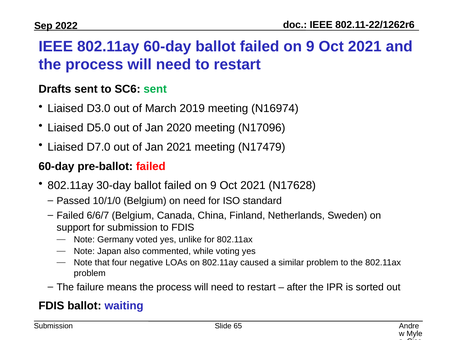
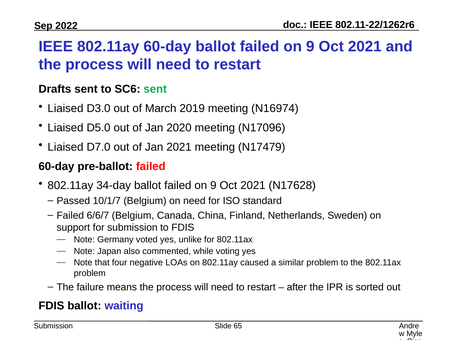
30-day: 30-day -> 34-day
10/1/0: 10/1/0 -> 10/1/7
